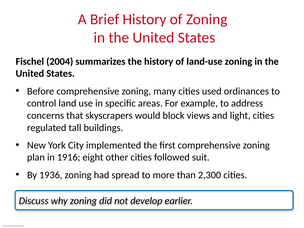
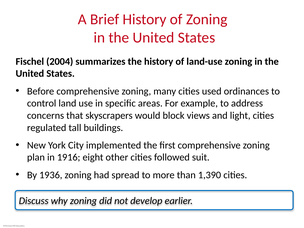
2,300: 2,300 -> 1,390
